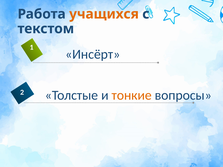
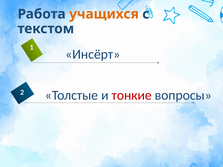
тонкие colour: orange -> red
